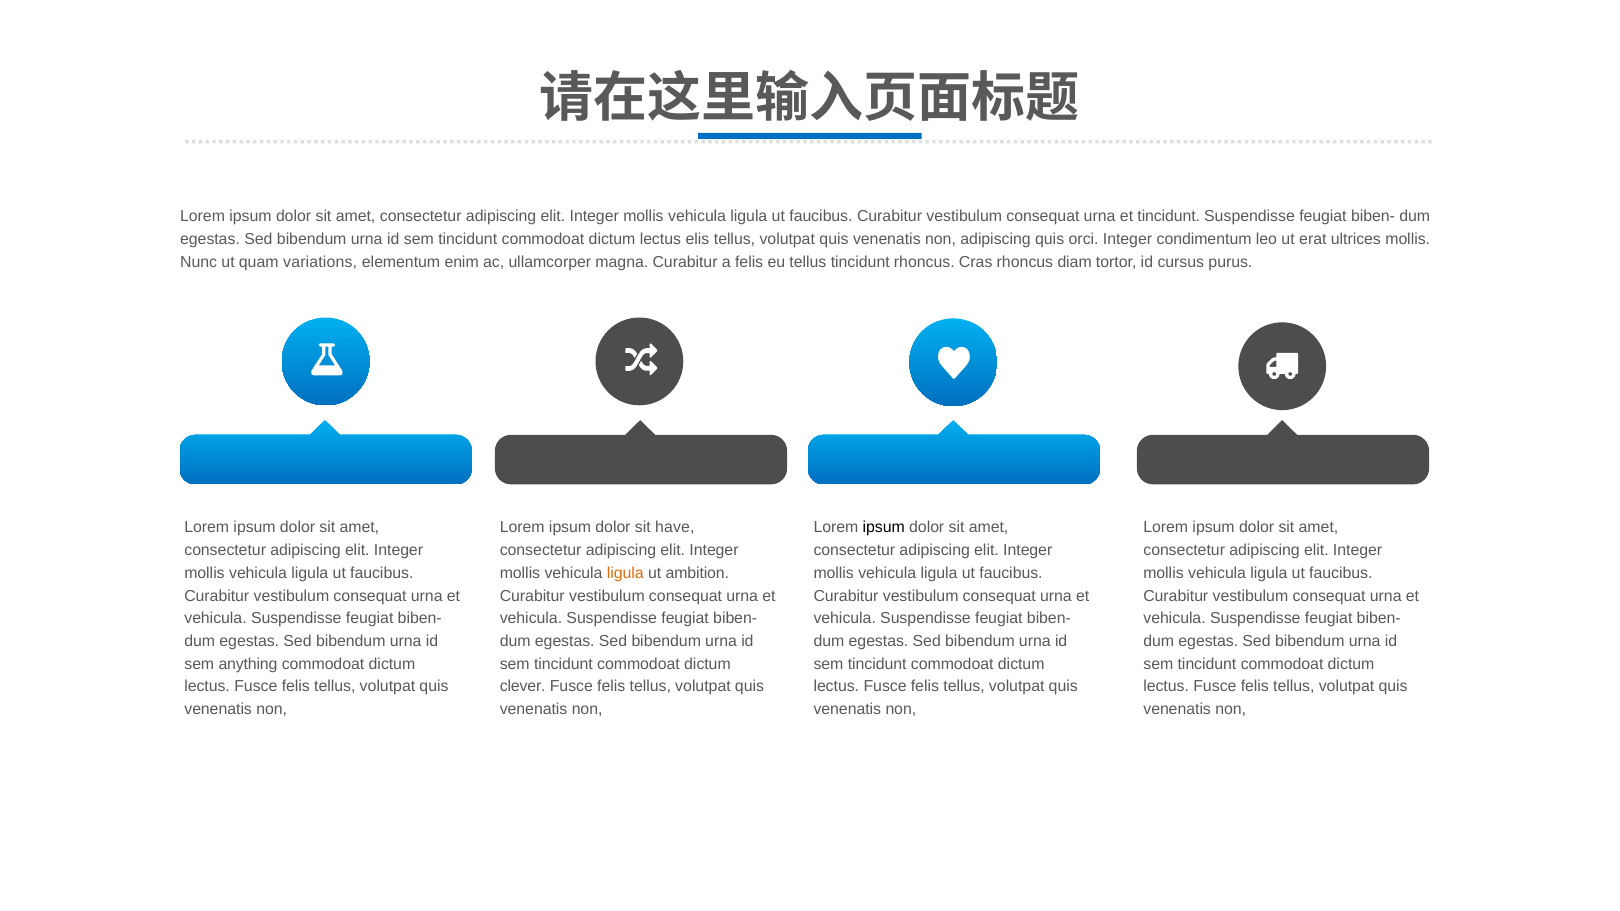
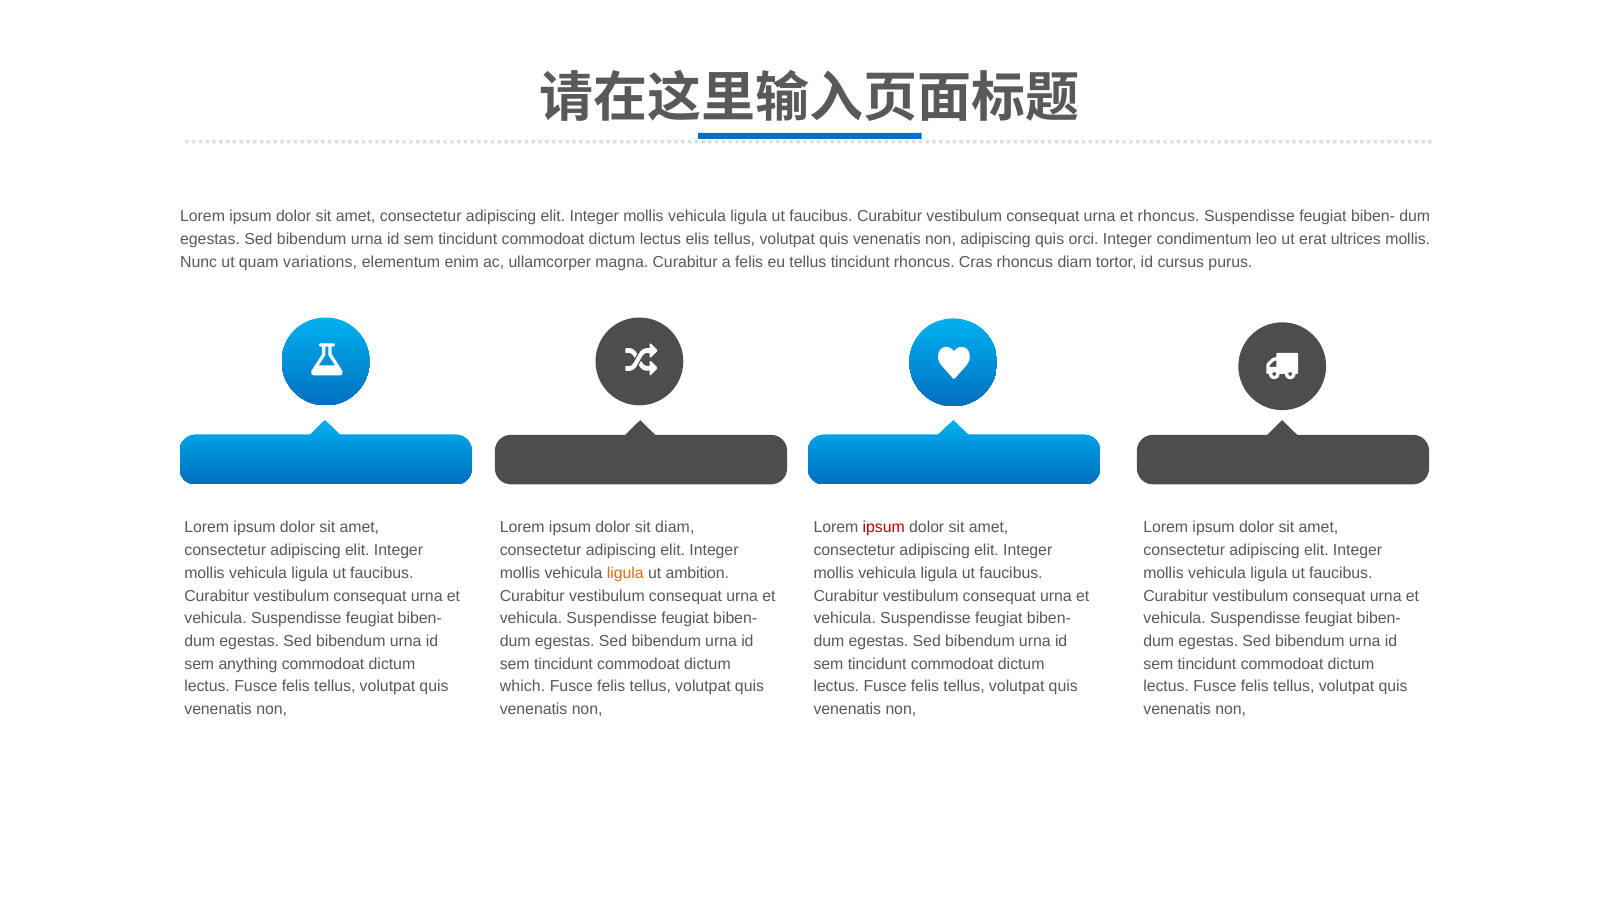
et tincidunt: tincidunt -> rhoncus
sit have: have -> diam
ipsum at (884, 528) colour: black -> red
clever: clever -> which
